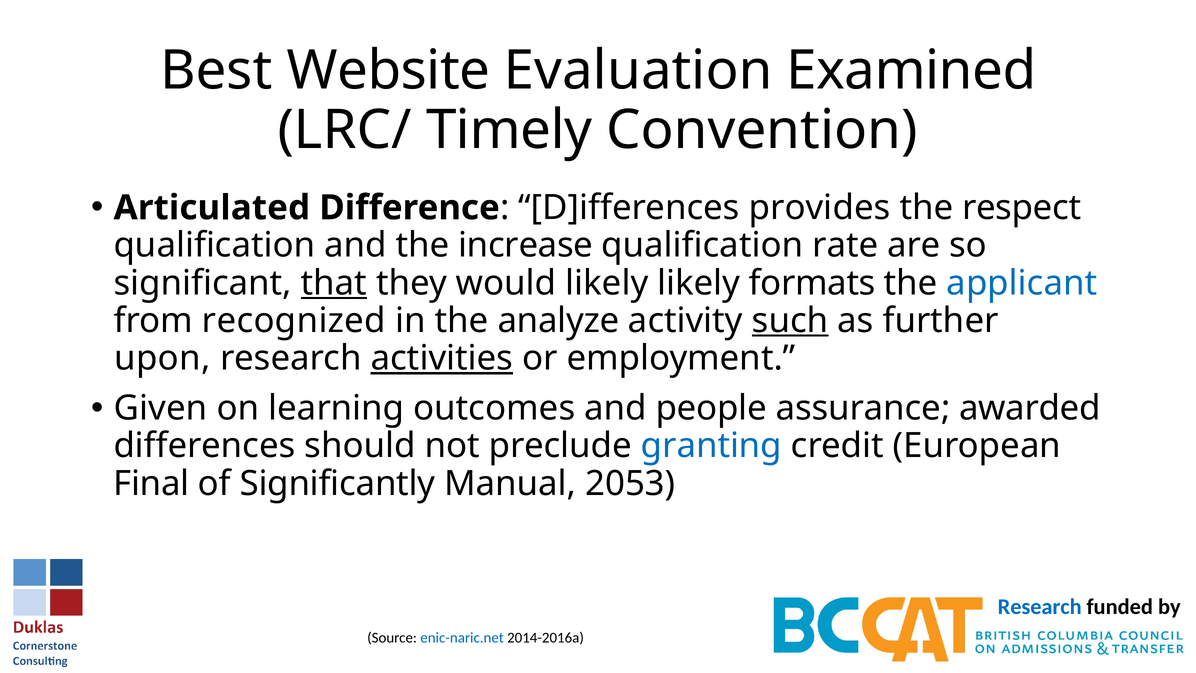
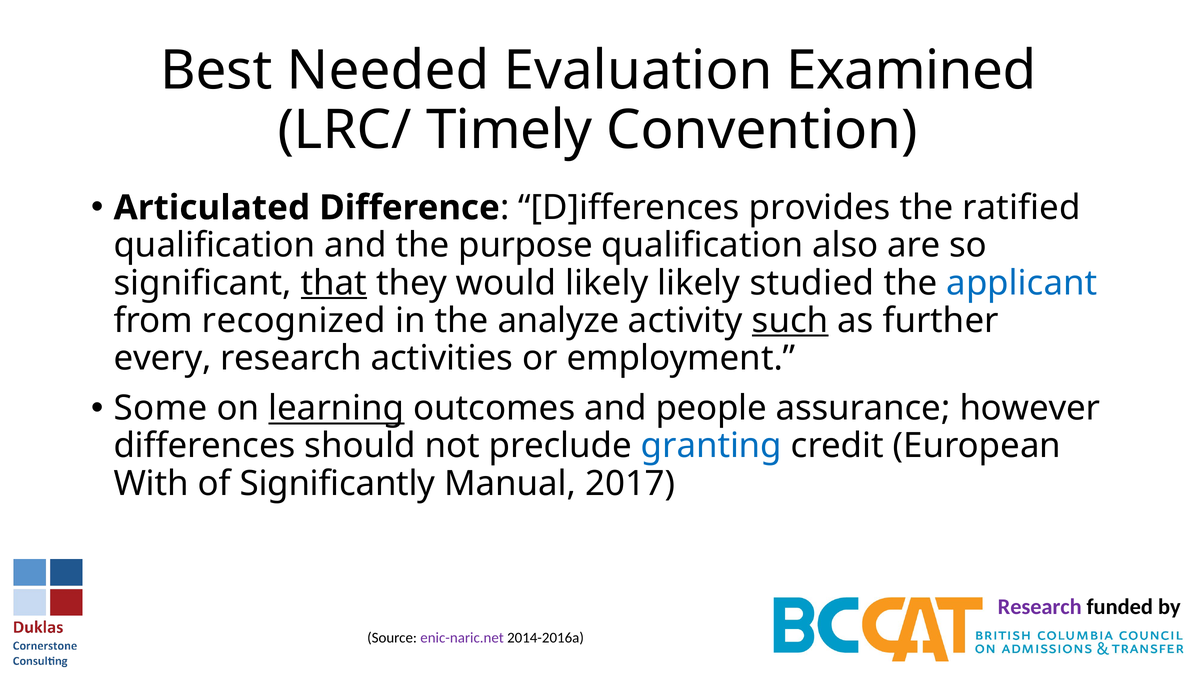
Website: Website -> Needed
respect: respect -> ratified
increase: increase -> purpose
rate: rate -> also
formats: formats -> studied
upon: upon -> every
activities underline: present -> none
Given: Given -> Some
learning underline: none -> present
awarded: awarded -> however
Final: Final -> With
2053: 2053 -> 2017
Research at (1040, 607) colour: blue -> purple
enic-naric.net colour: blue -> purple
